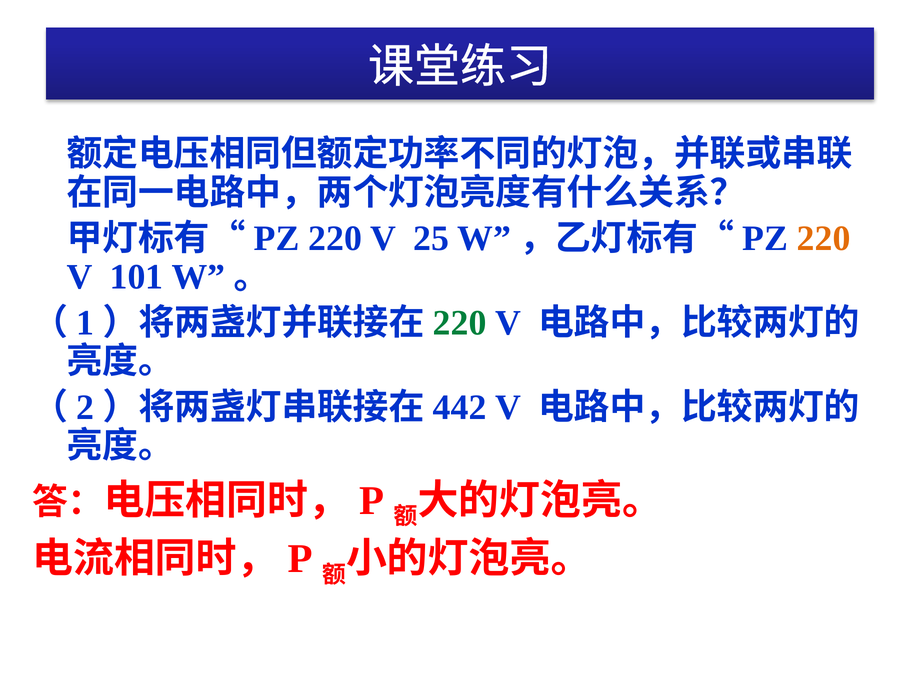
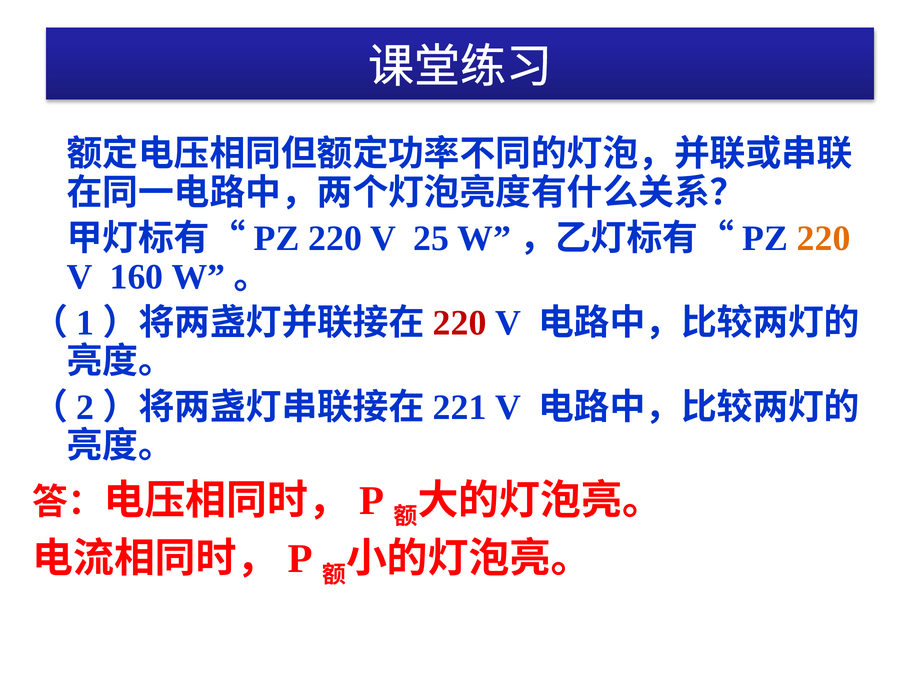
101: 101 -> 160
220 at (460, 323) colour: green -> red
442: 442 -> 221
